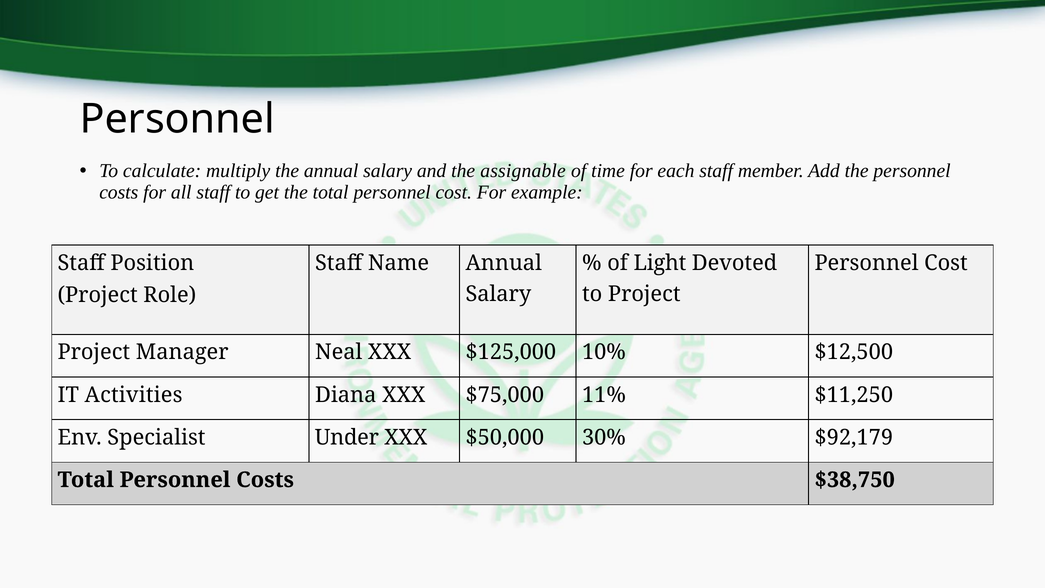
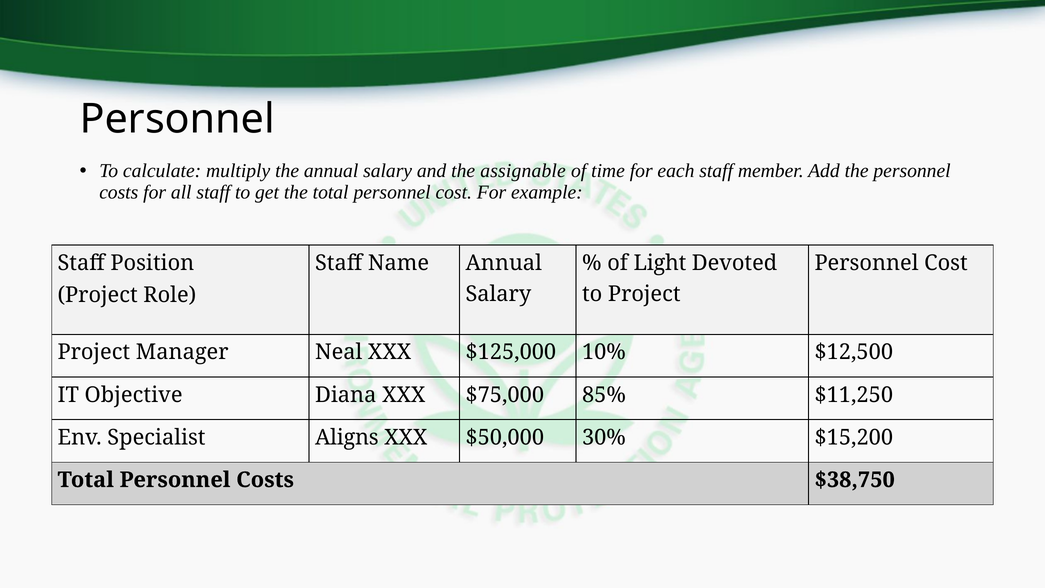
Activities: Activities -> Objective
11%: 11% -> 85%
Under: Under -> Aligns
$92,179: $92,179 -> $15,200
